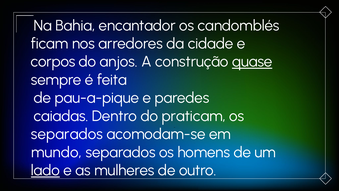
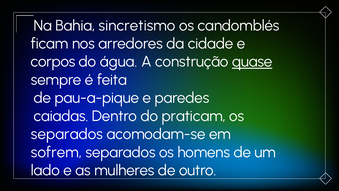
encantador: encantador -> sincretismo
anjos: anjos -> água
mundo: mundo -> sofrem
lado underline: present -> none
